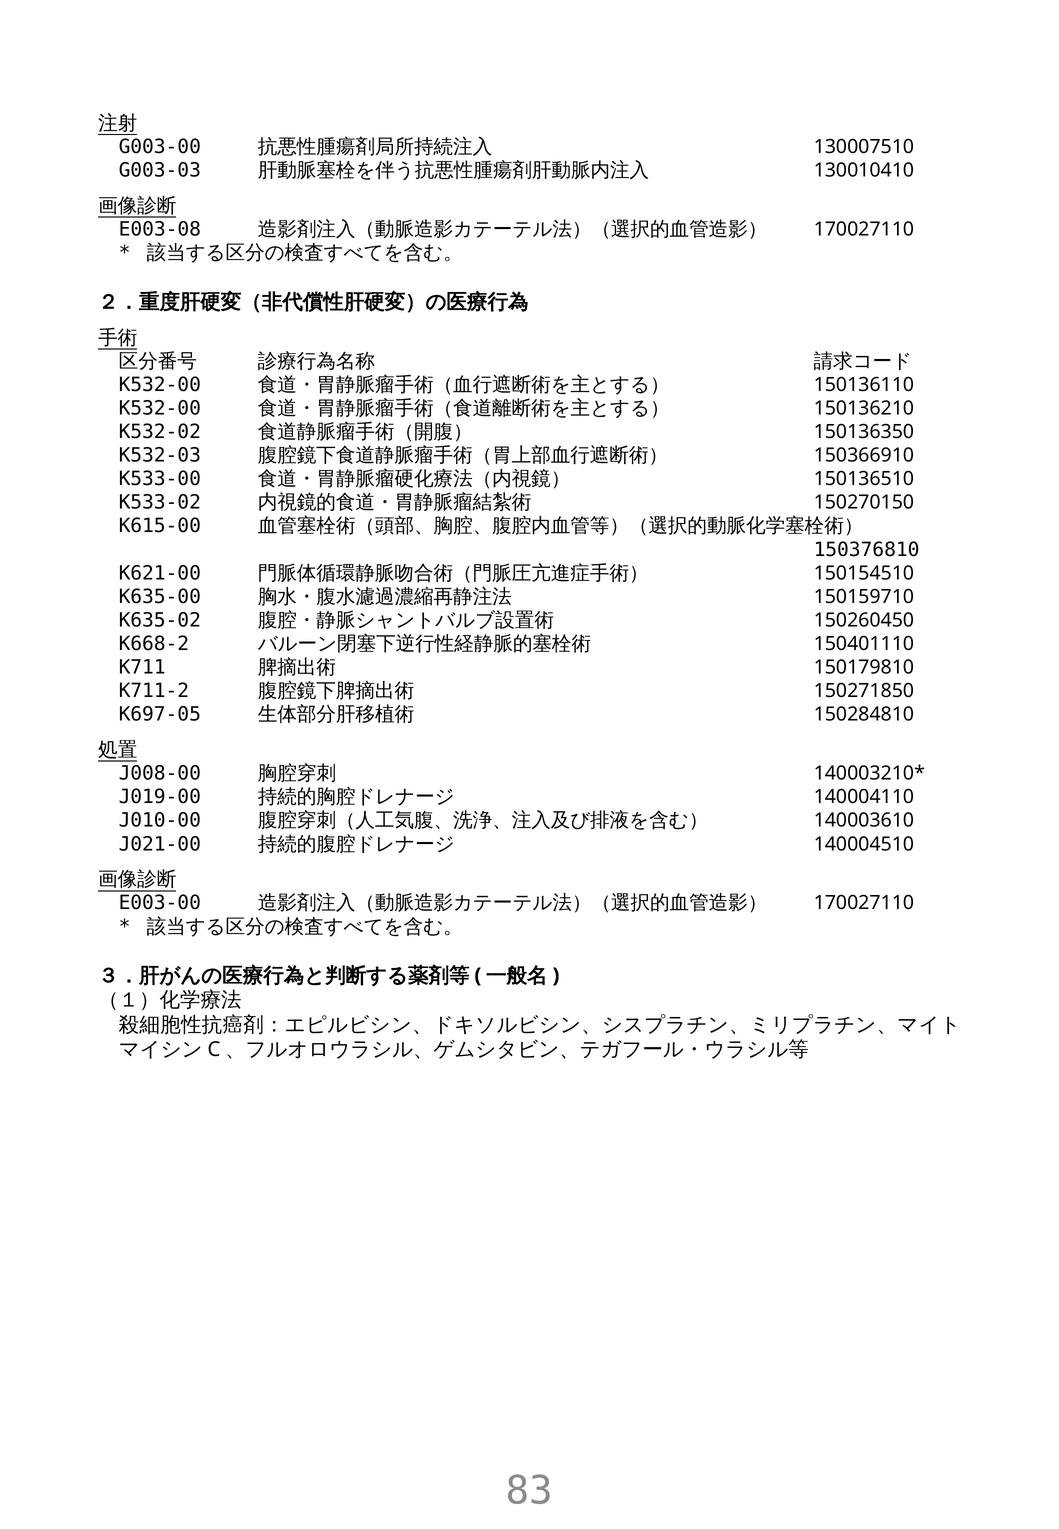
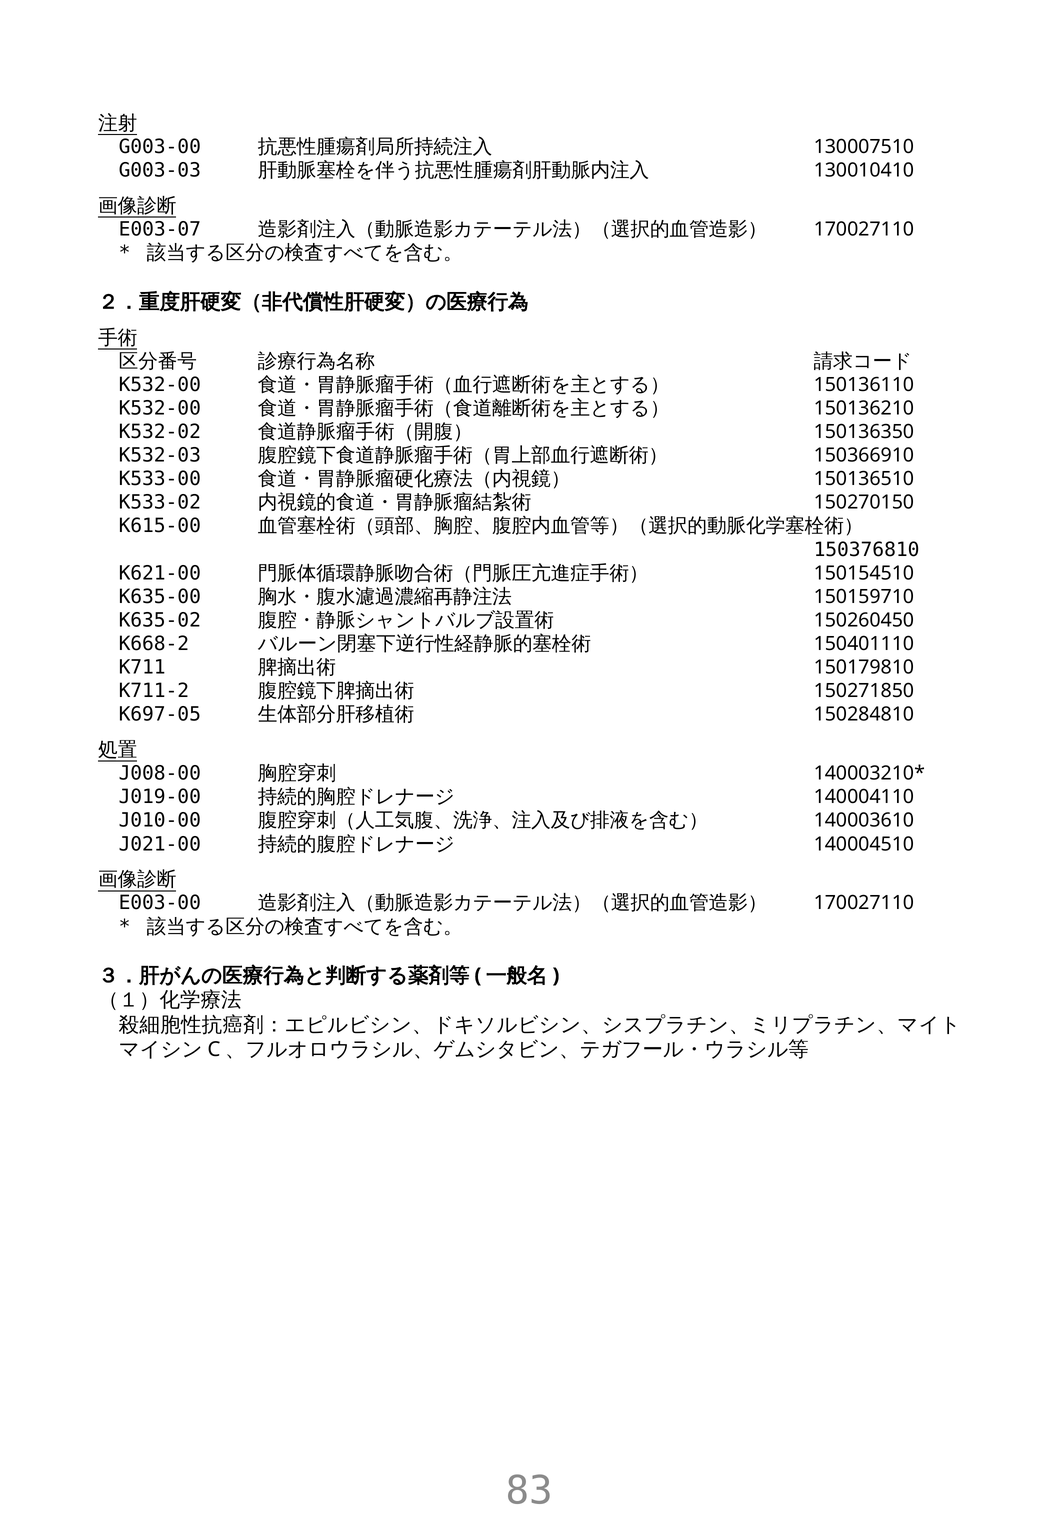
E003-08: E003-08 -> E003-07
